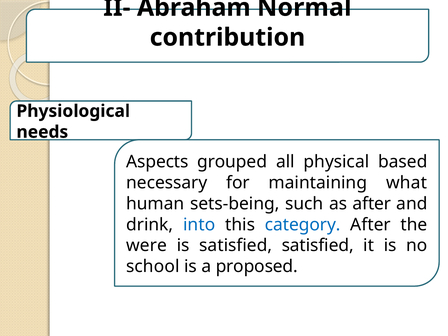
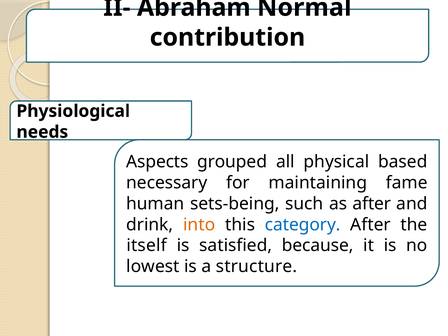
what: what -> fame
into colour: blue -> orange
were: were -> itself
satisfied satisfied: satisfied -> because
school: school -> lowest
proposed: proposed -> structure
